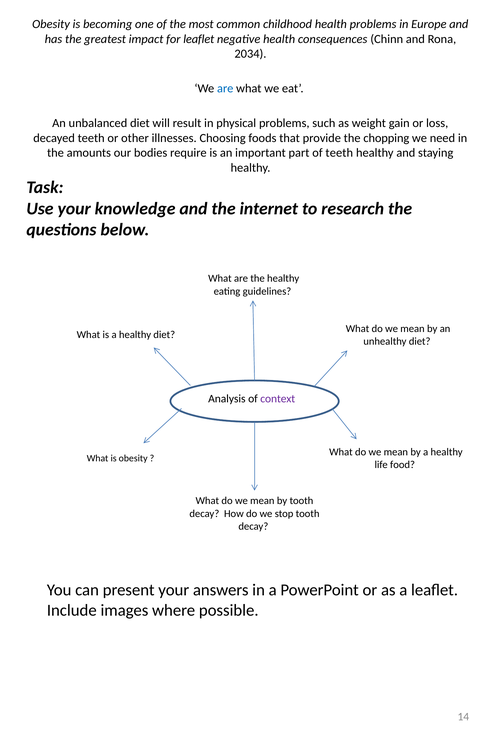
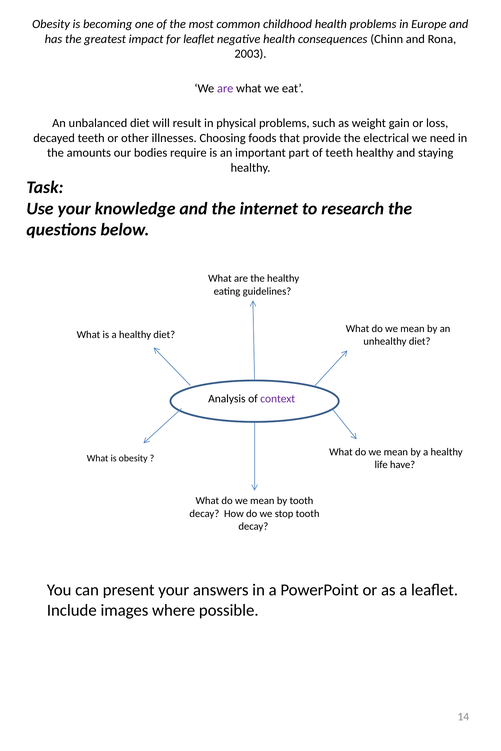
2034: 2034 -> 2003
are at (225, 89) colour: blue -> purple
chopping: chopping -> electrical
food: food -> have
